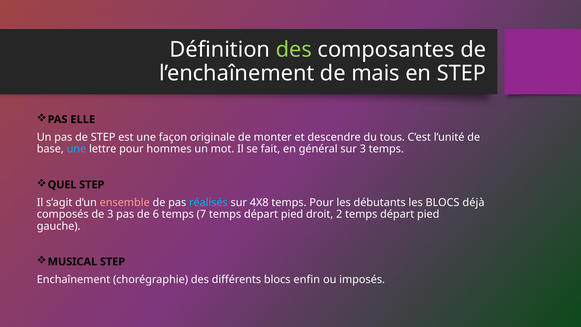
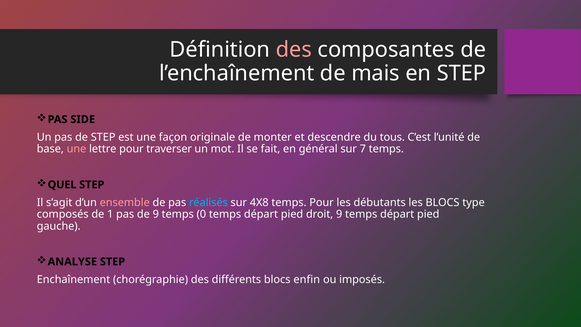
des at (294, 50) colour: light green -> pink
ELLE: ELLE -> SIDE
une at (76, 149) colour: light blue -> pink
hommes: hommes -> traverser
sur 3: 3 -> 7
déjà: déjà -> type
de 3: 3 -> 1
de 6: 6 -> 9
7: 7 -> 0
droit 2: 2 -> 9
MUSICAL: MUSICAL -> ANALYSE
